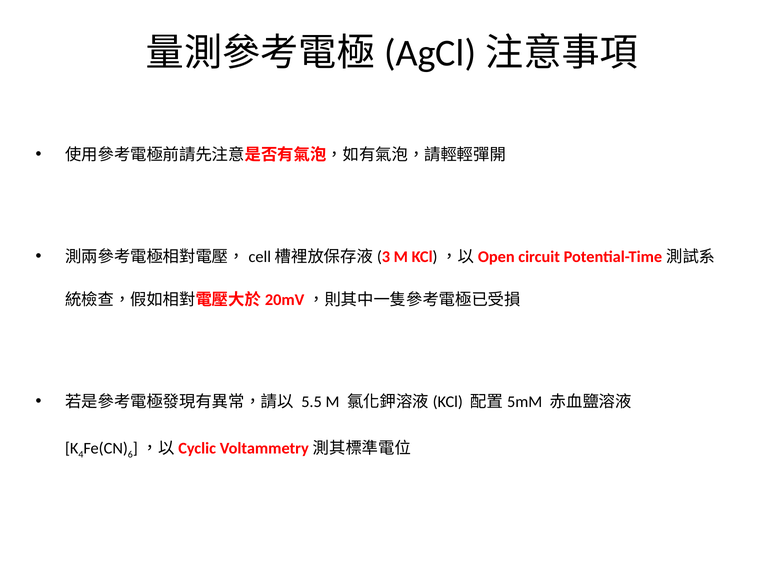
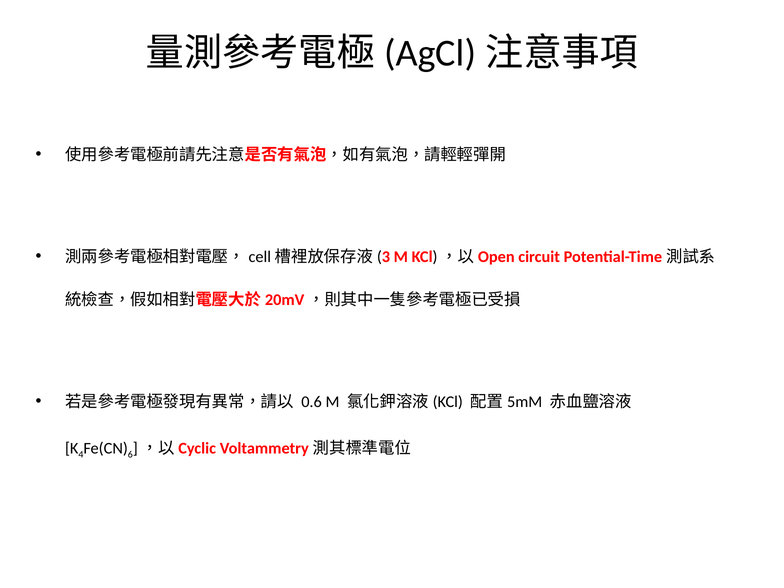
5.5: 5.5 -> 0.6
